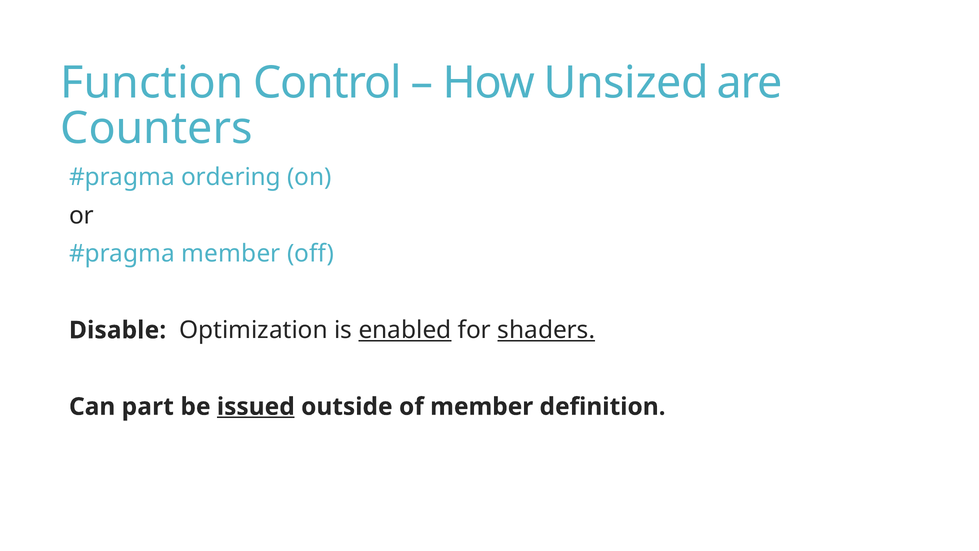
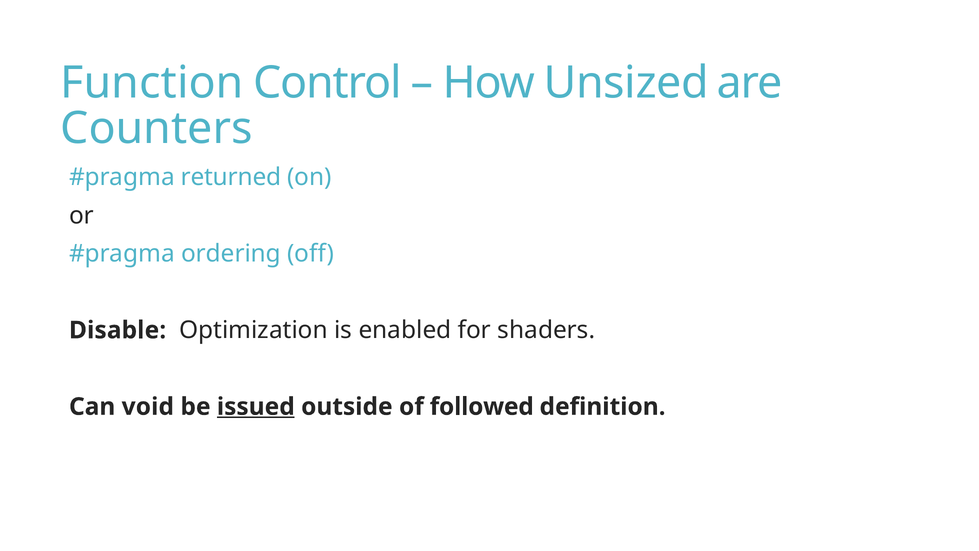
ordering: ordering -> returned
member at (231, 254): member -> ordering
enabled underline: present -> none
shaders underline: present -> none
part: part -> void
of member: member -> followed
